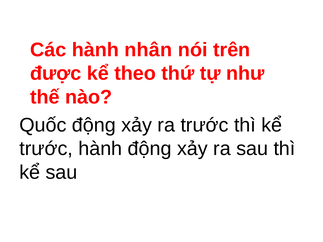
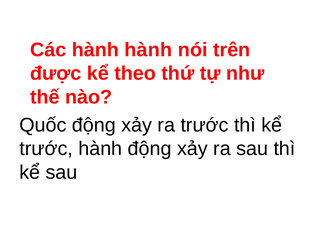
hành nhân: nhân -> hành
